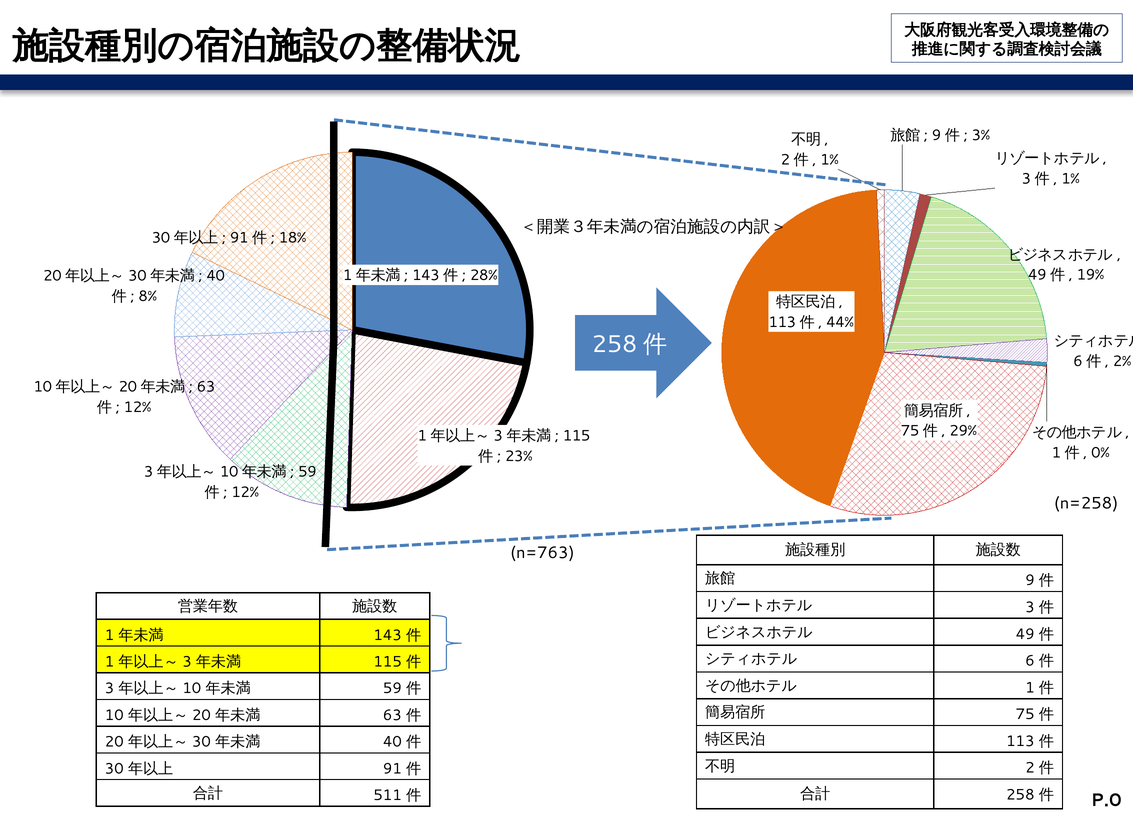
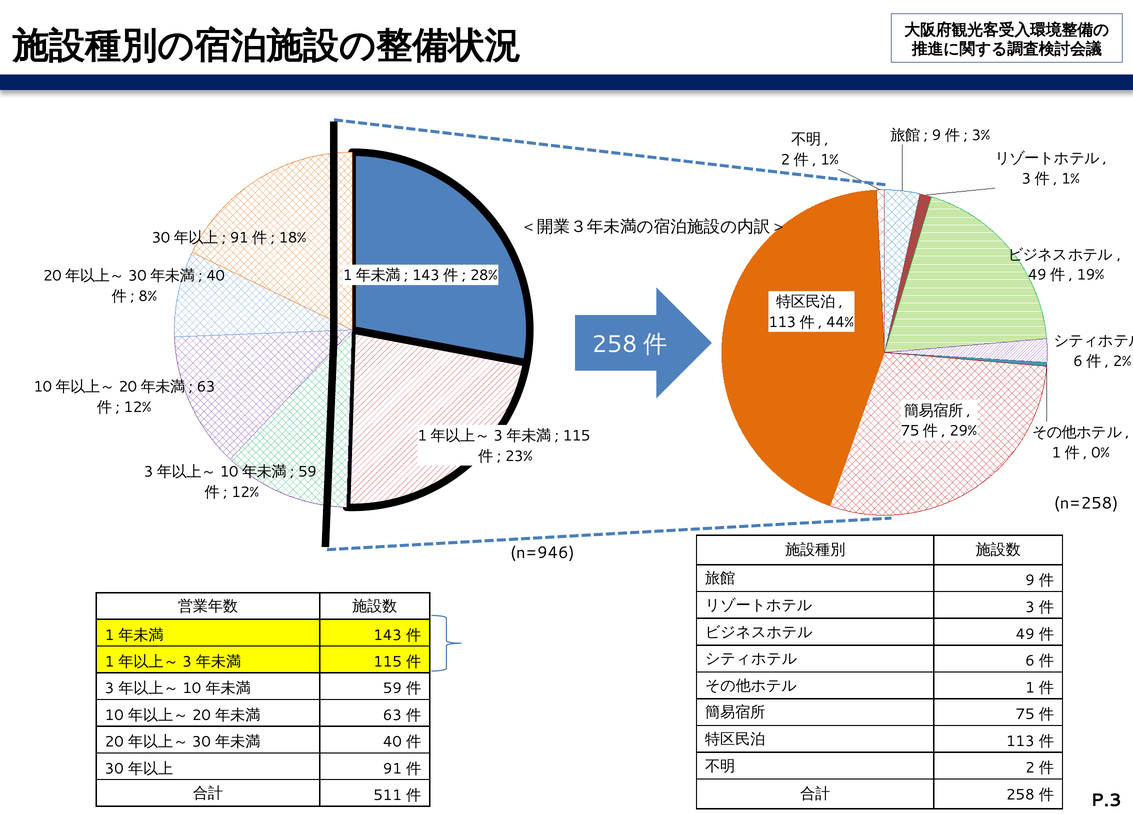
n=763: n=763 -> n=946
P.0: P.0 -> P.3
